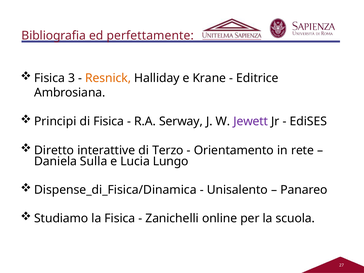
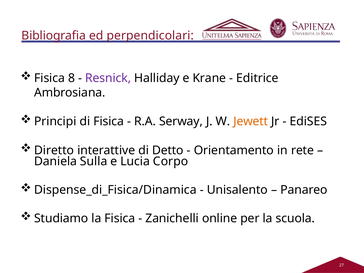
perfettamente: perfettamente -> perpendicolari
3: 3 -> 8
Resnick colour: orange -> purple
Jewett colour: purple -> orange
Terzo: Terzo -> Detto
Lungo: Lungo -> Corpo
